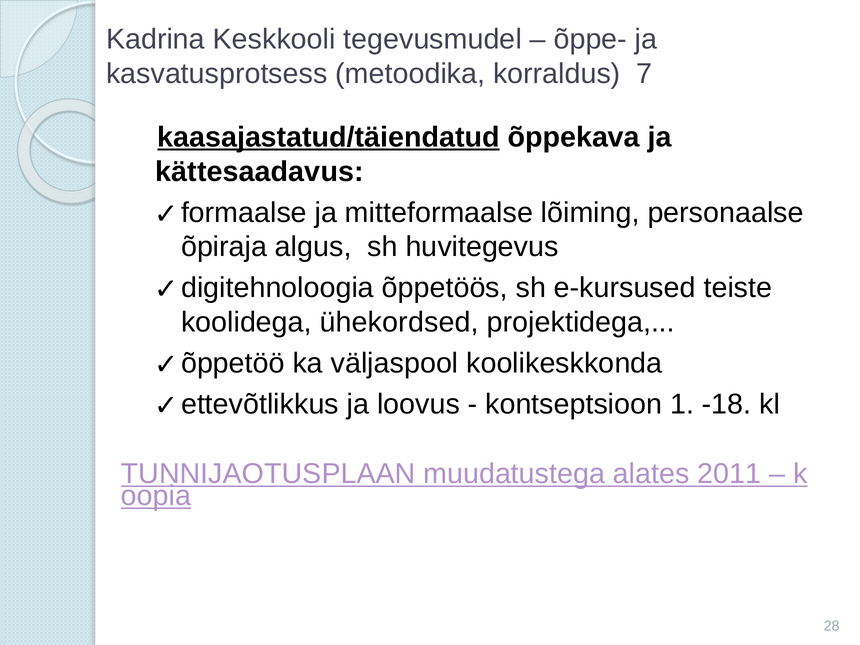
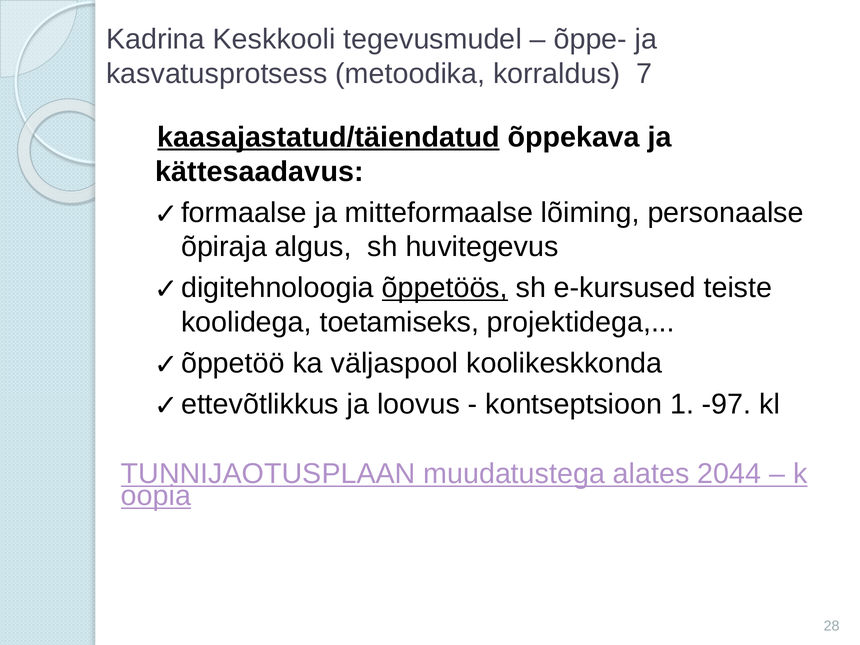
õppetöös underline: none -> present
ühekordsed: ühekordsed -> toetamiseks
-18: -18 -> -97
alates 2011: 2011 -> 2044
